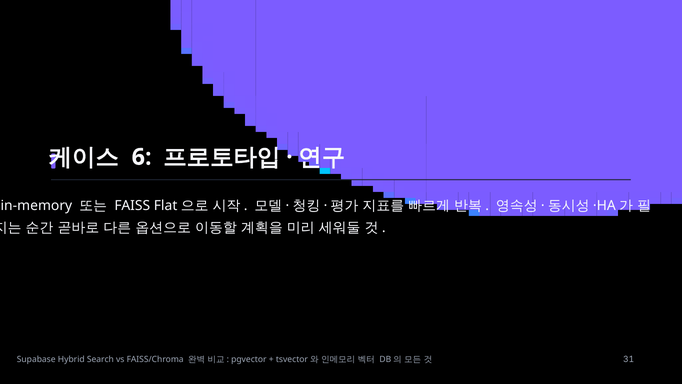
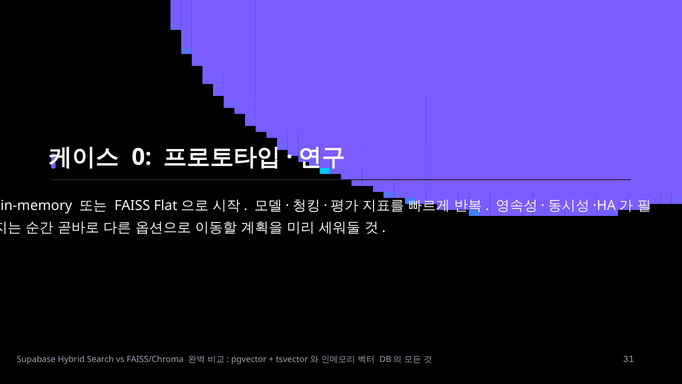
6: 6 -> 0
